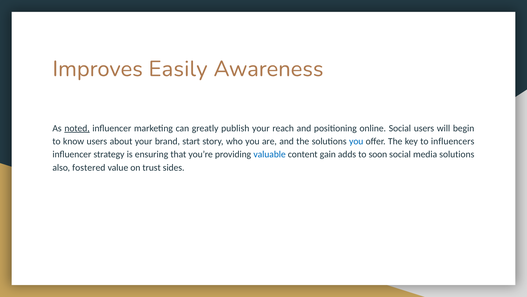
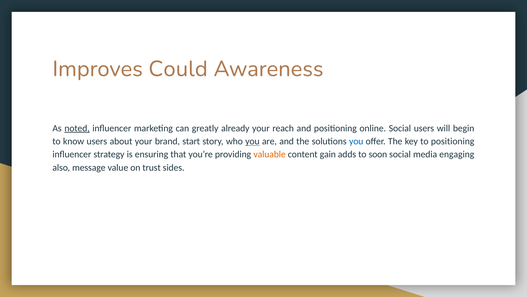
Easily: Easily -> Could
publish: publish -> already
you at (252, 141) underline: none -> present
to influencers: influencers -> positioning
valuable colour: blue -> orange
media solutions: solutions -> engaging
fostered: fostered -> message
